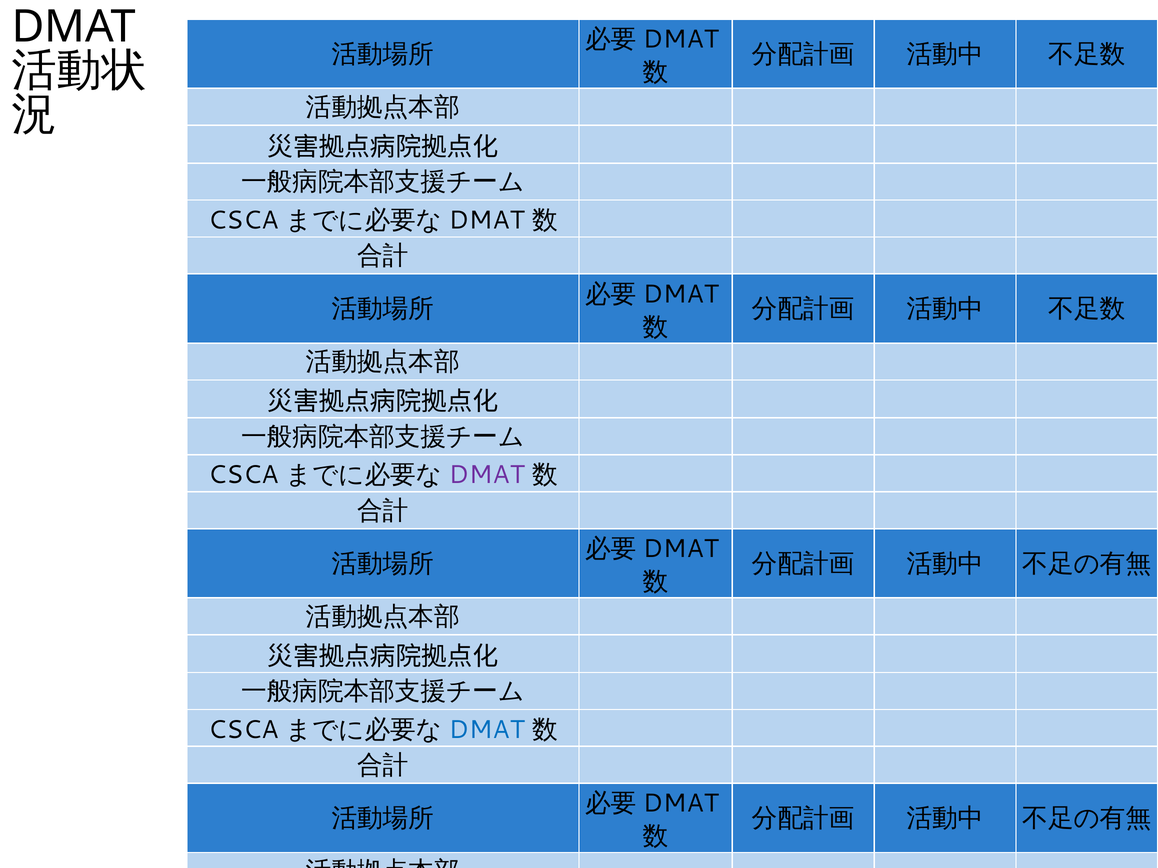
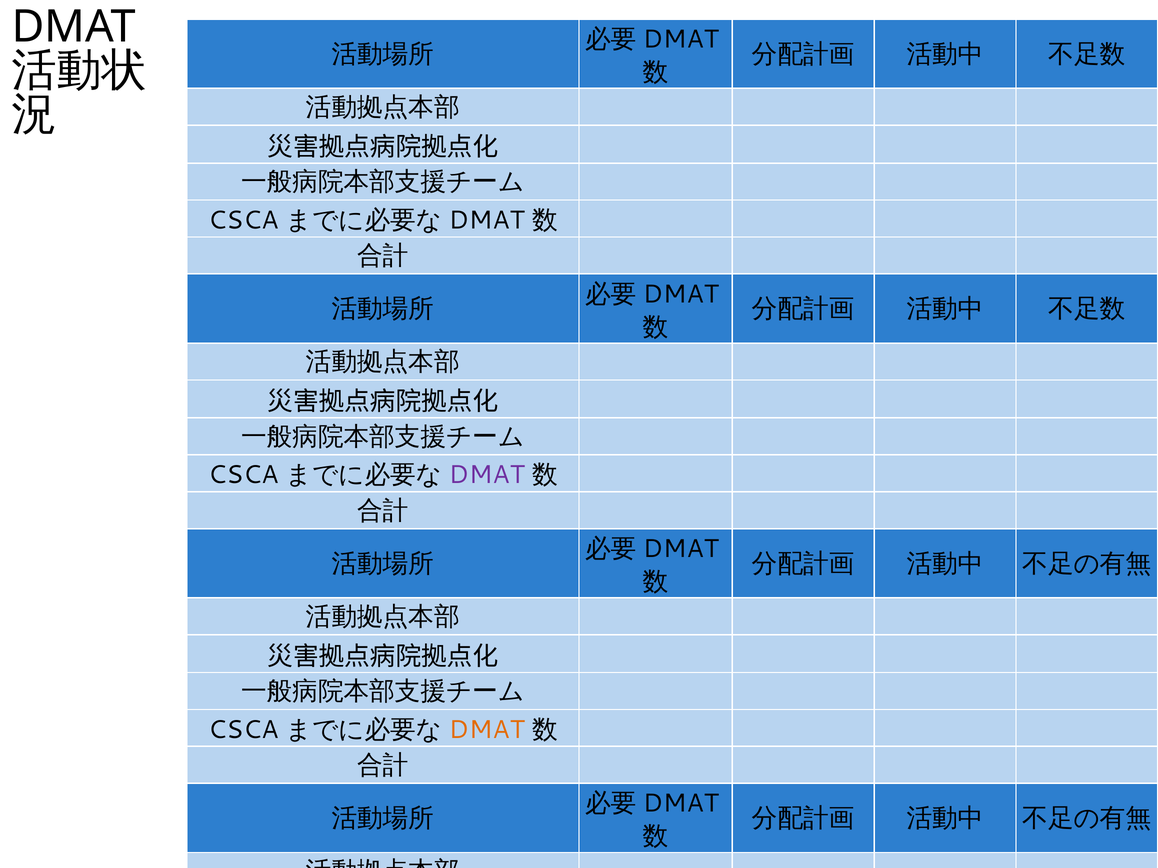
DMAT at (487, 730) colour: blue -> orange
